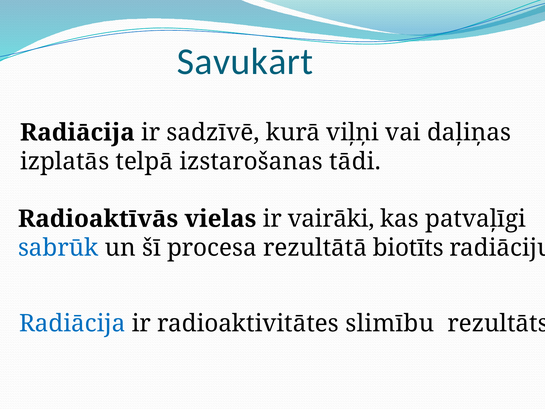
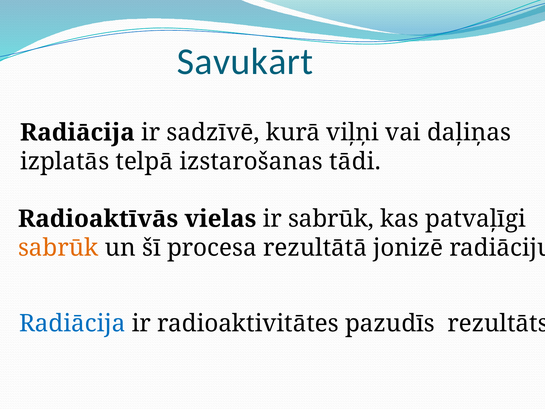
ir vairāki: vairāki -> sabrūk
sabrūk at (58, 248) colour: blue -> orange
biotīts: biotīts -> jonizē
slimību: slimību -> pazudīs
